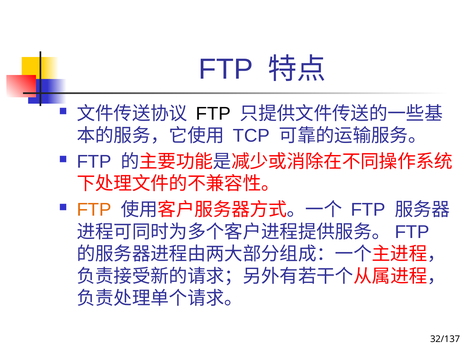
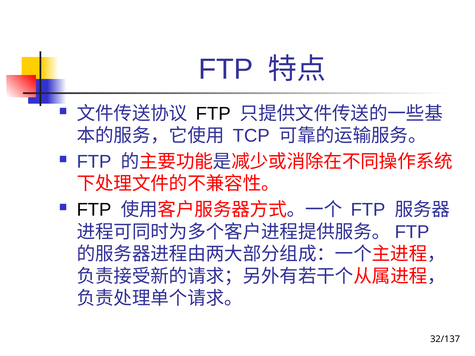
FTP at (94, 210) colour: orange -> black
